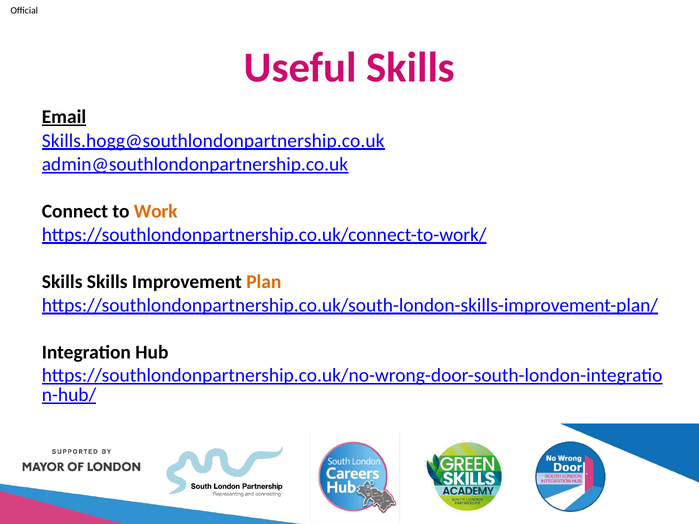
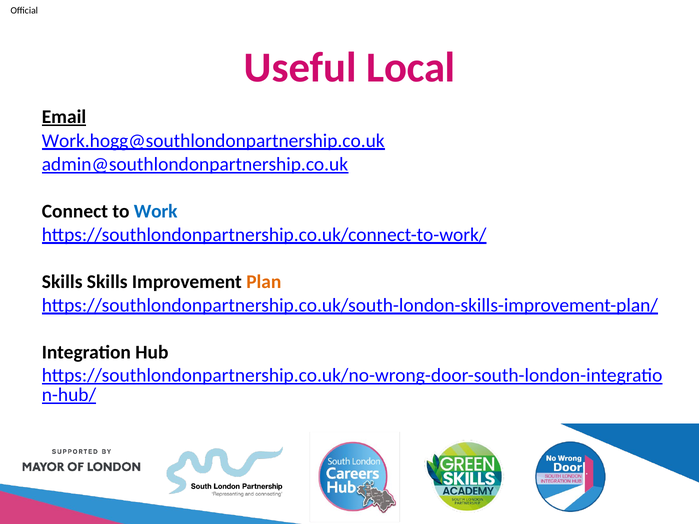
Useful Skills: Skills -> Local
Skills.hogg@southlondonpartnership.co.uk: Skills.hogg@southlondonpartnership.co.uk -> Work.hogg@southlondonpartnership.co.uk
Work colour: orange -> blue
